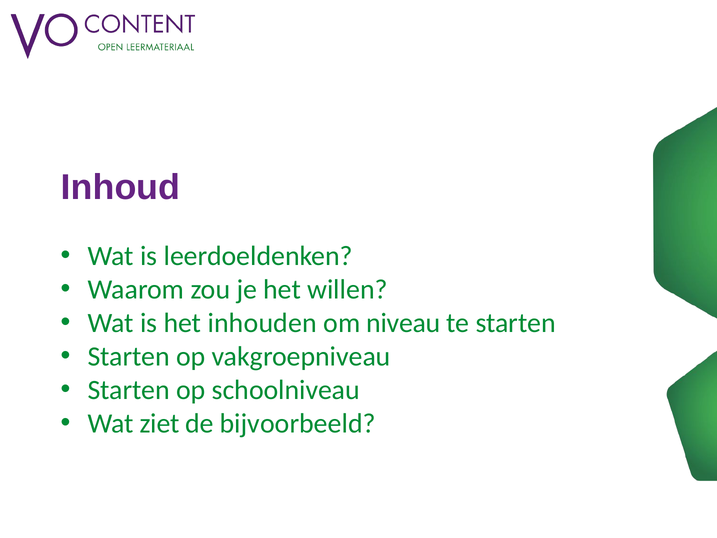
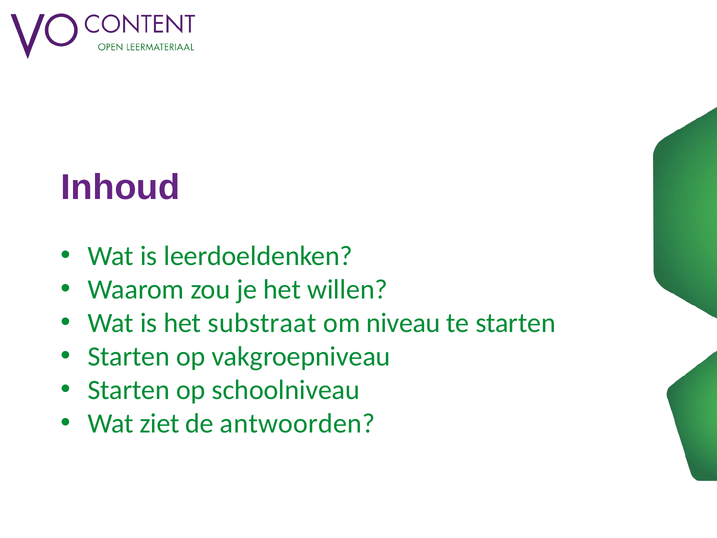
inhouden: inhouden -> substraat
bijvoorbeeld: bijvoorbeeld -> antwoorden
